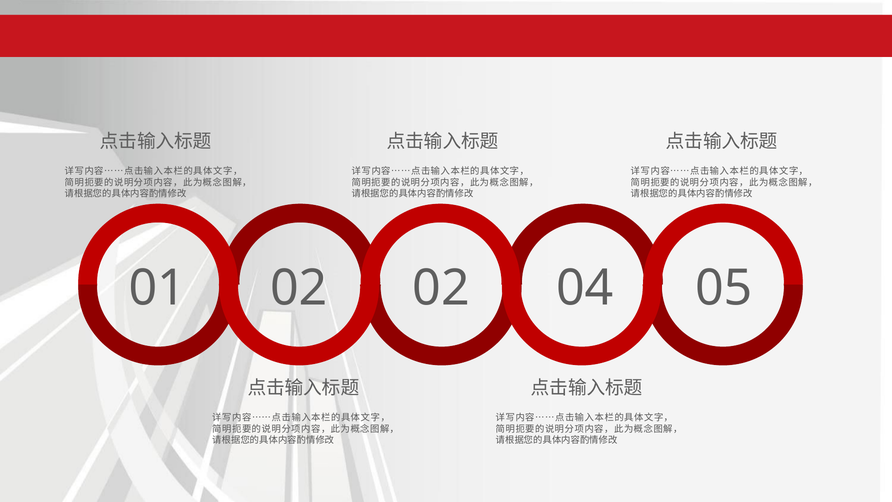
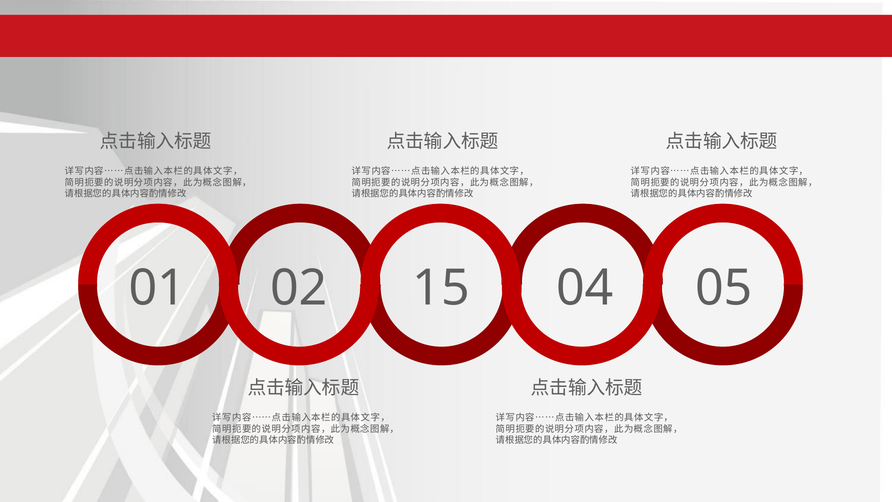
02 02: 02 -> 15
